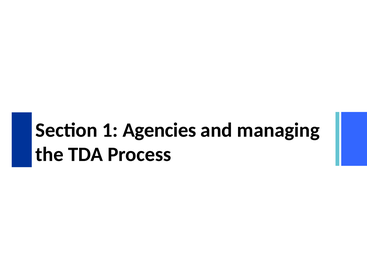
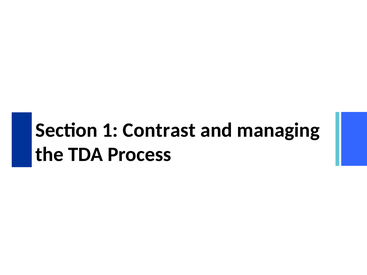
Agencies: Agencies -> Contrast
